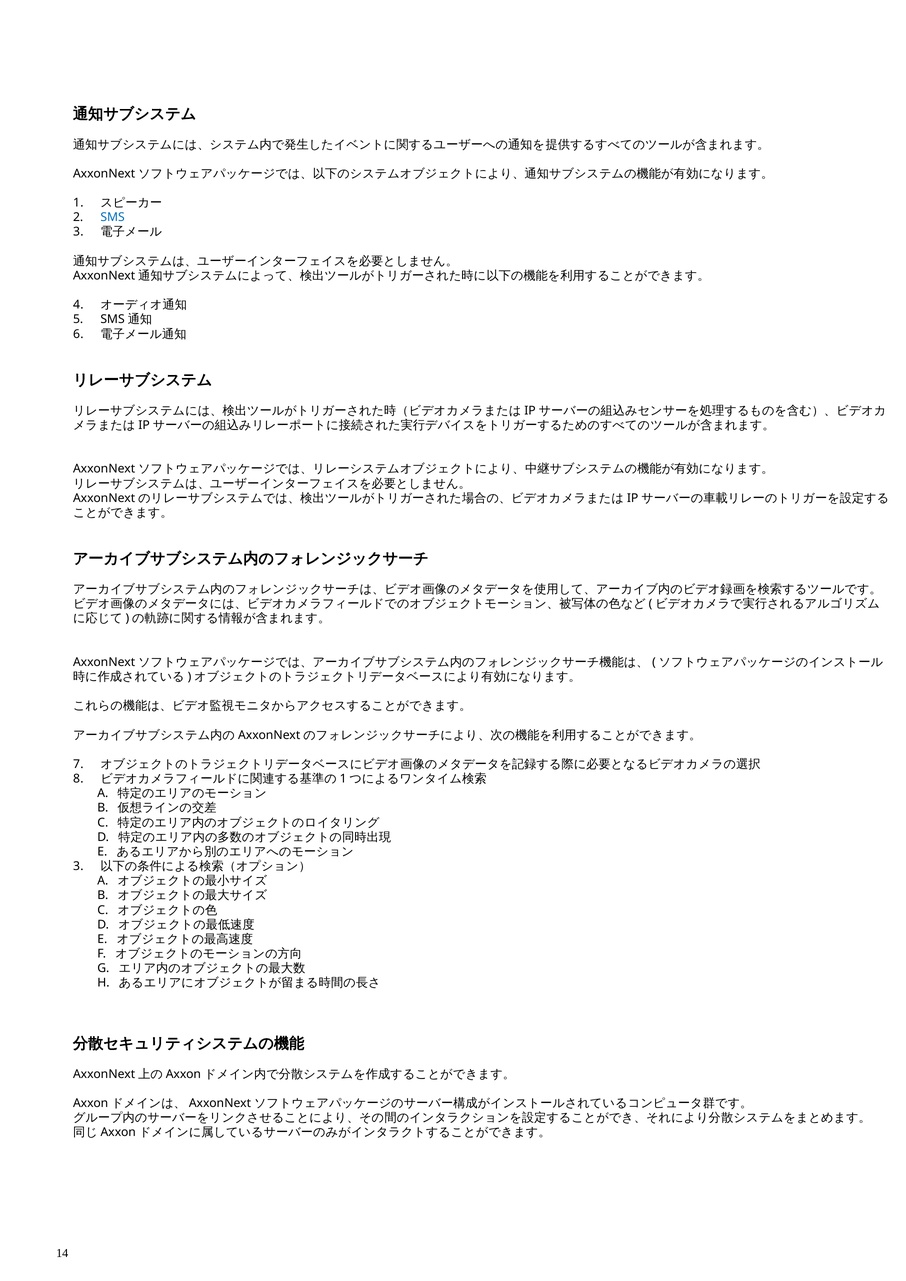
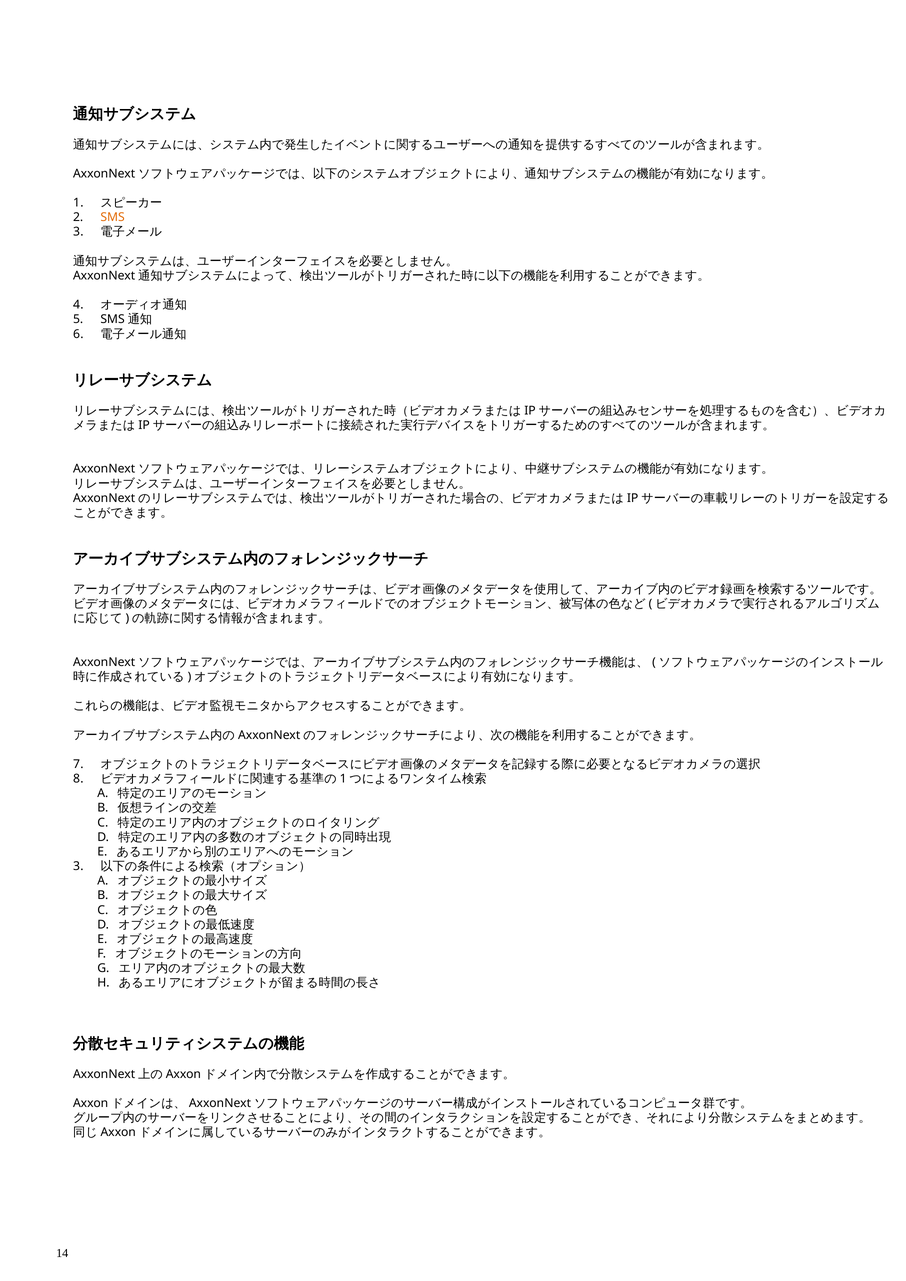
SMS colour: blue -> orange
